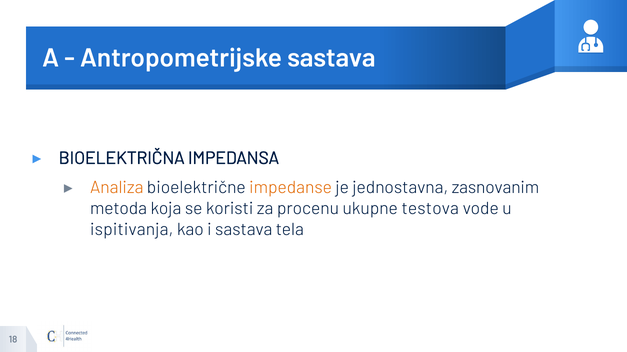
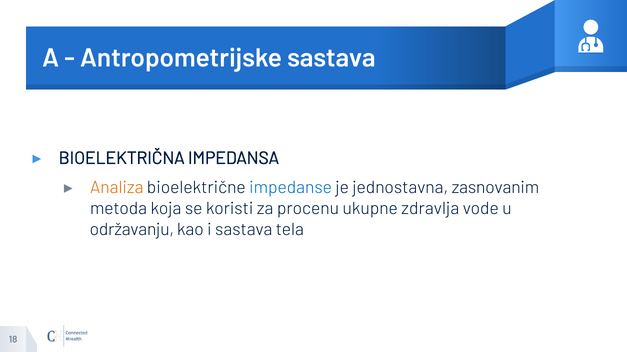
impedanse colour: orange -> blue
testova: testova -> zdravlja
ispitivanja: ispitivanja -> održavanju
